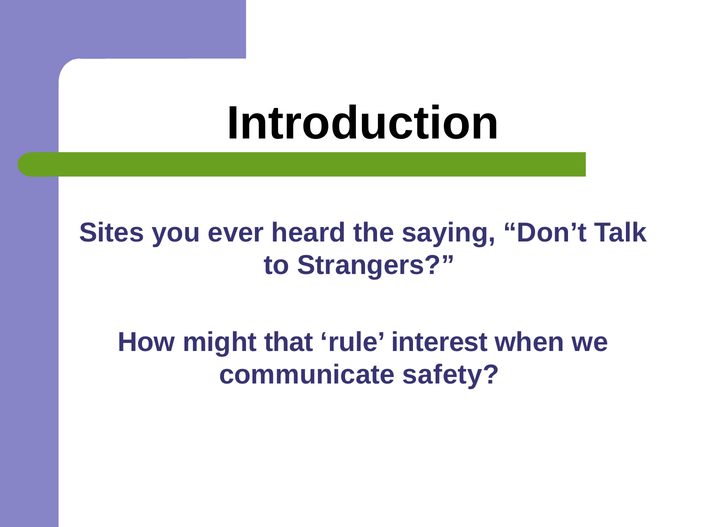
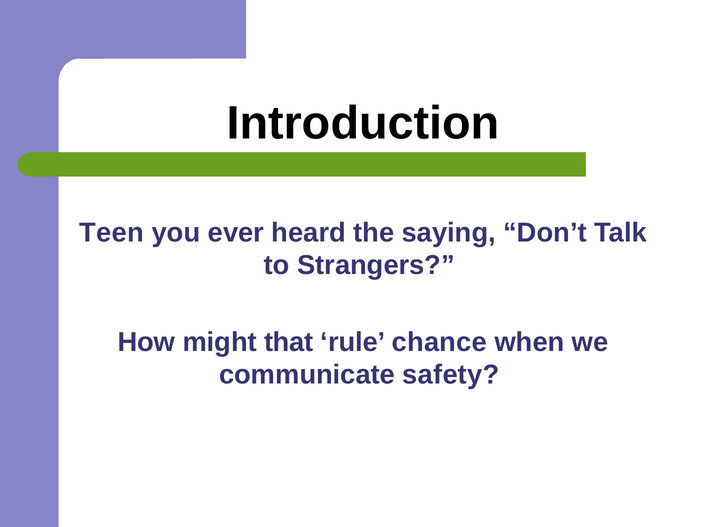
Sites: Sites -> Teen
interest: interest -> chance
